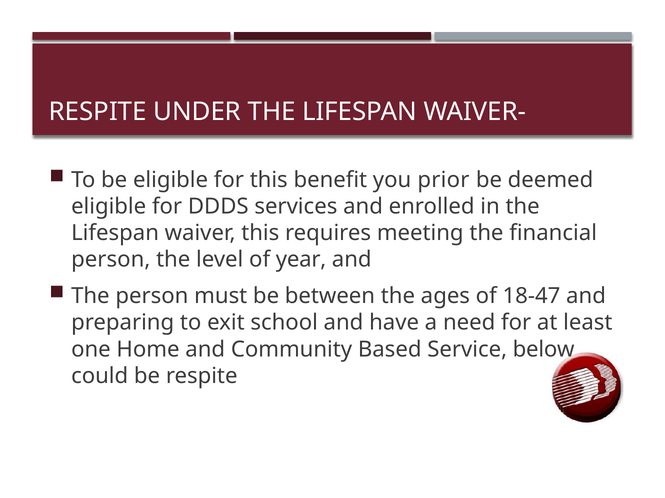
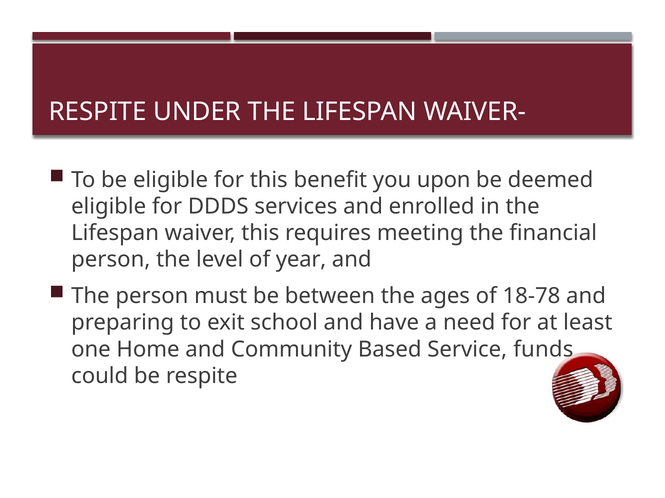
prior: prior -> upon
18-47: 18-47 -> 18-78
below: below -> funds
